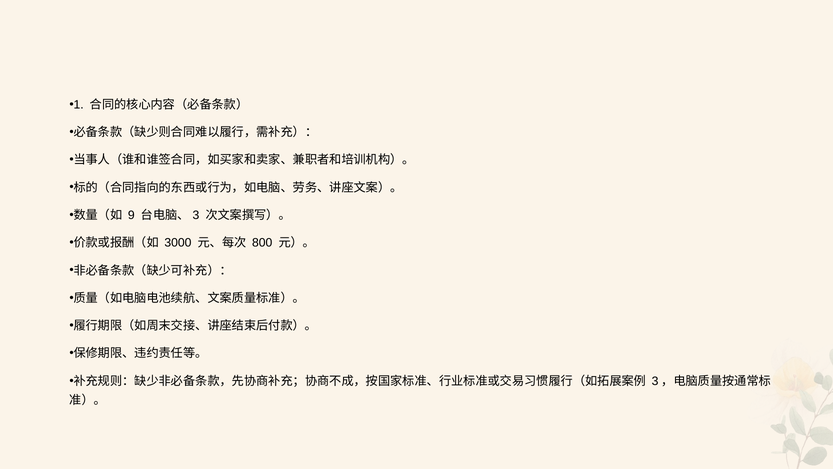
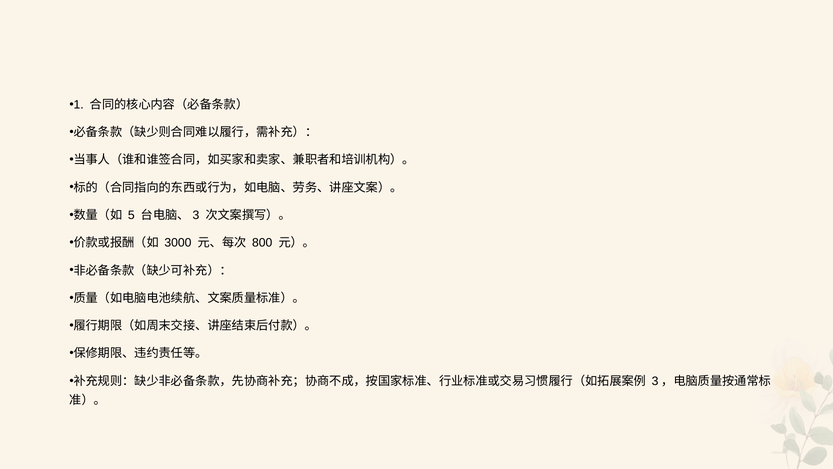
9: 9 -> 5
